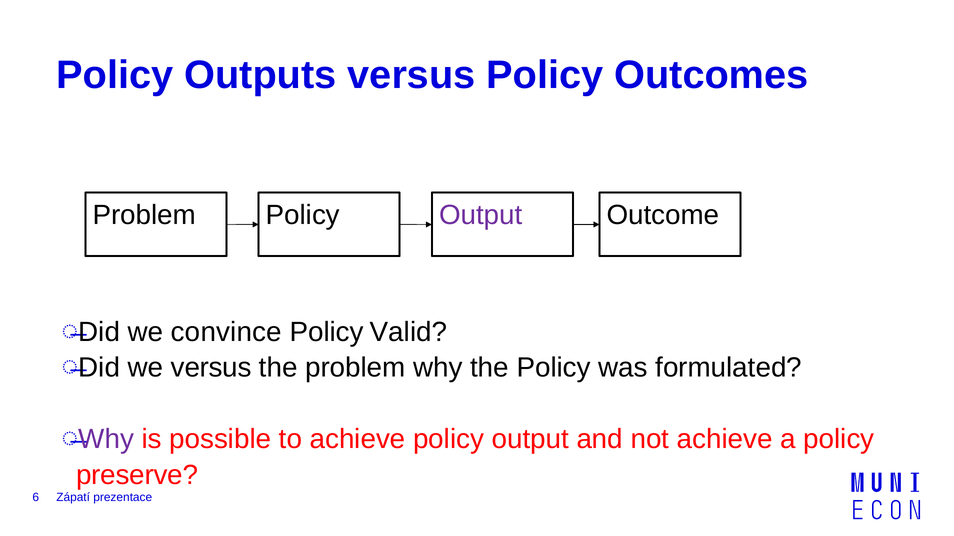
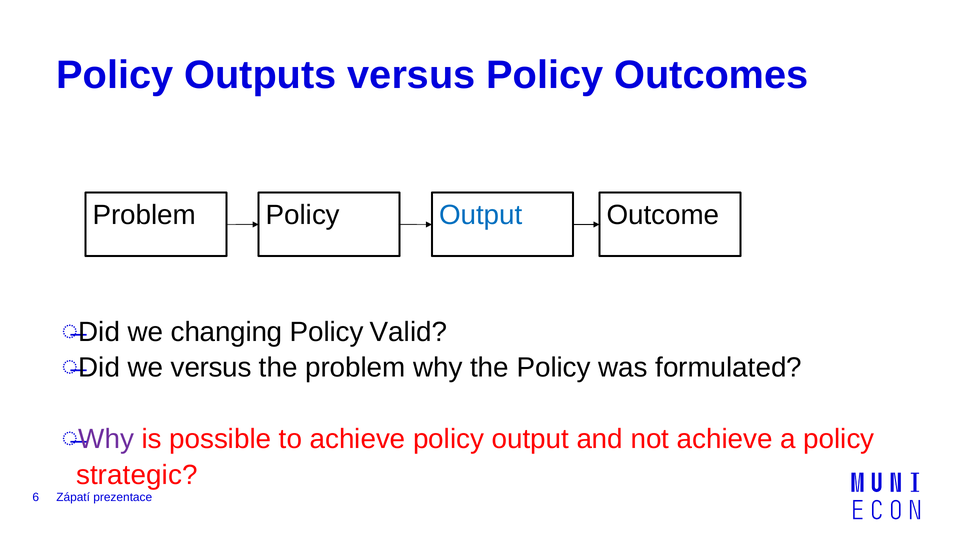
Output at (481, 215) colour: purple -> blue
convince: convince -> changing
preserve: preserve -> strategic
